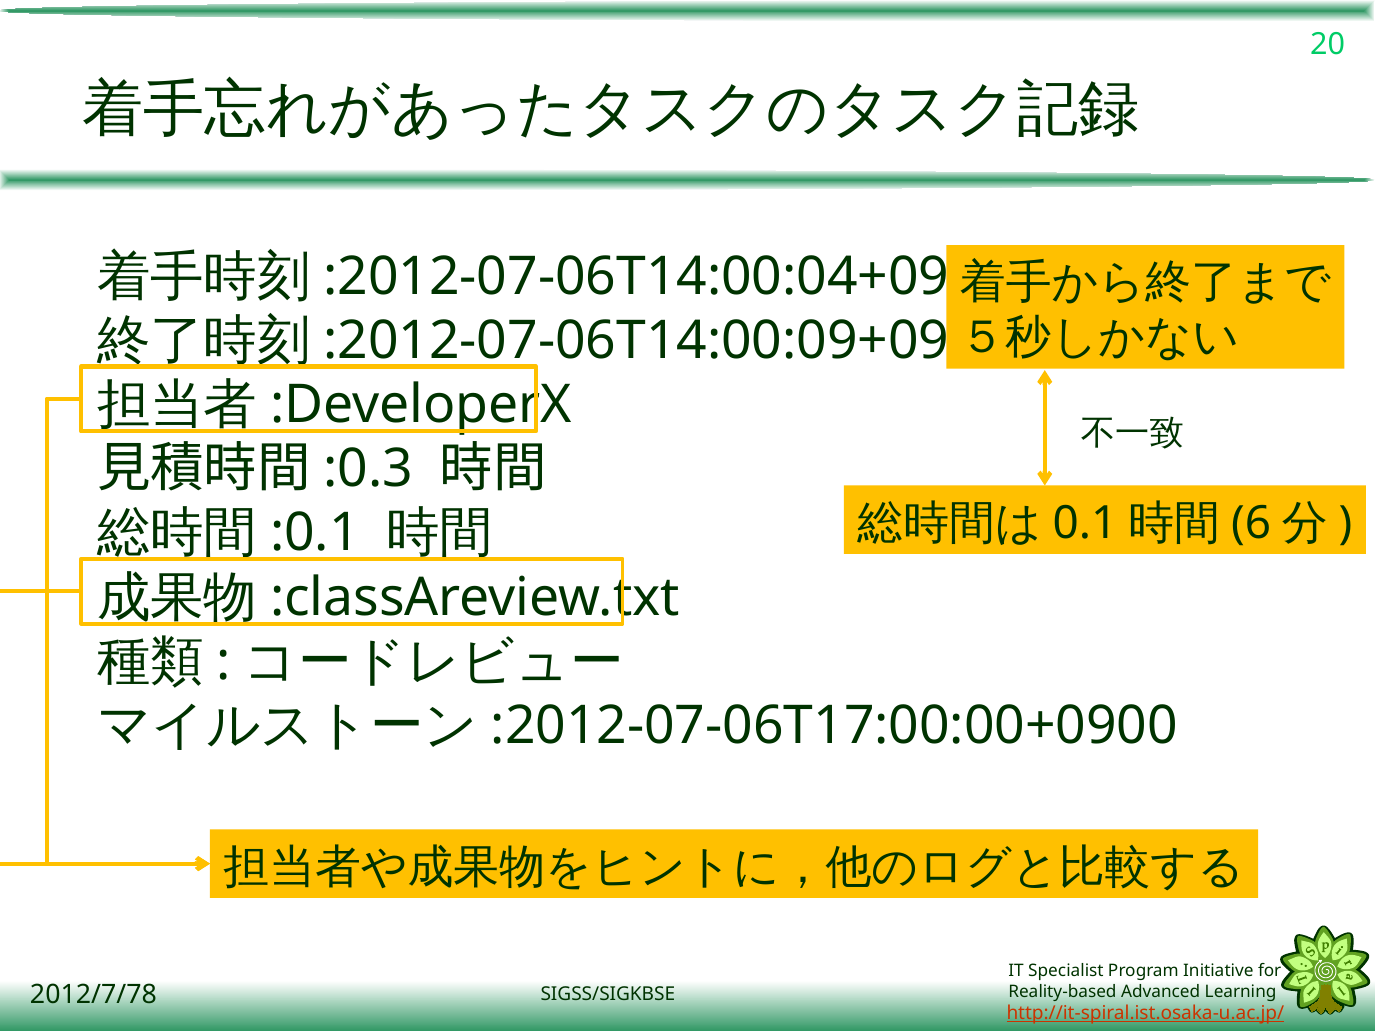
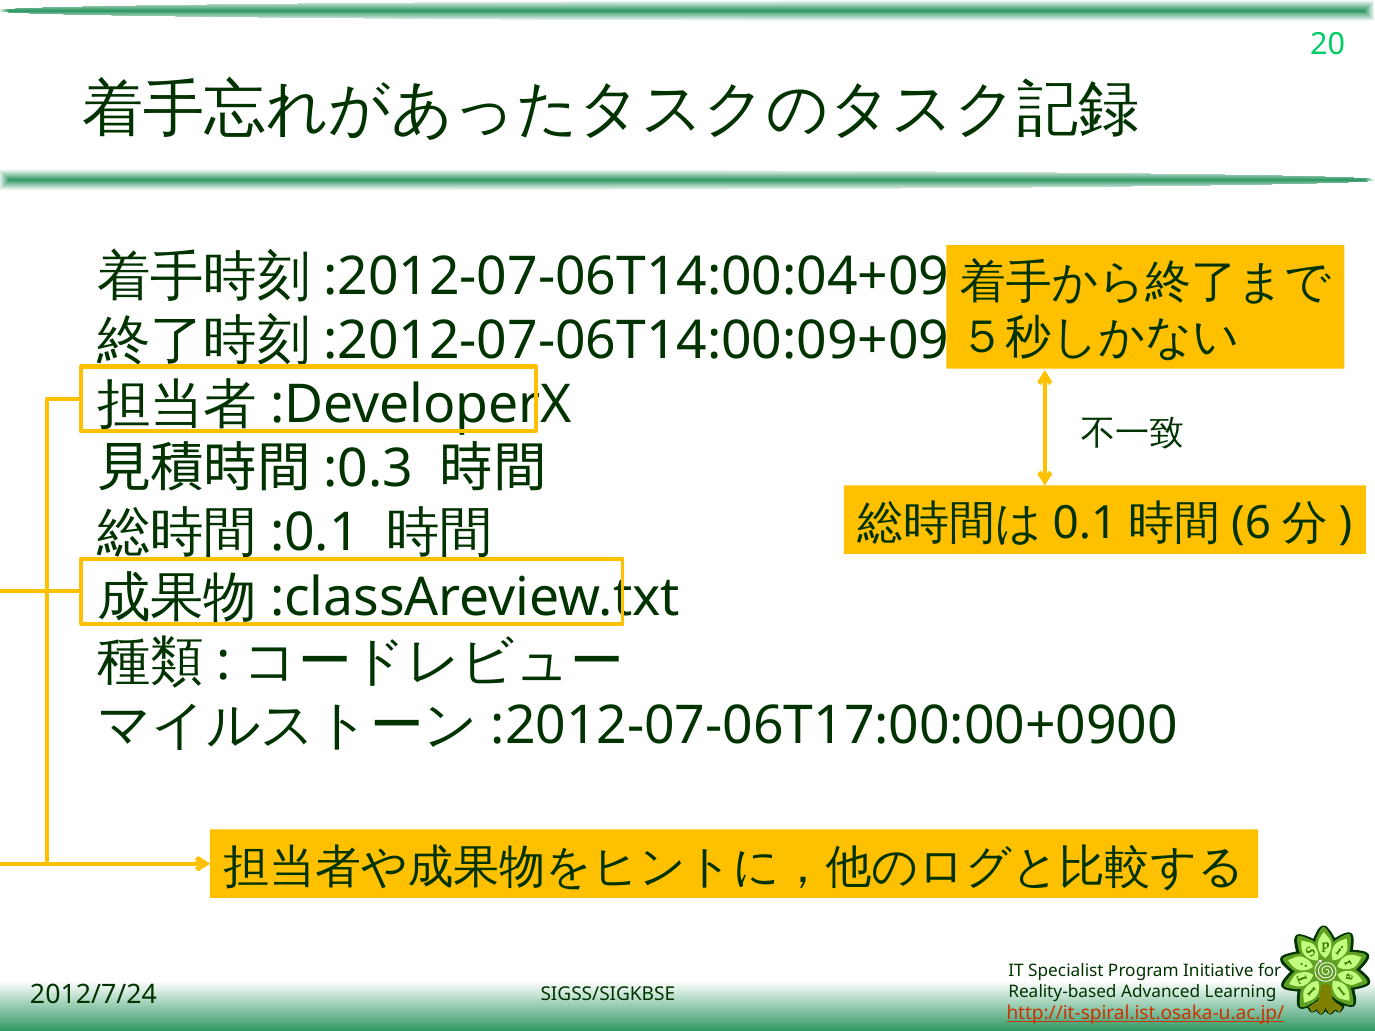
2012/7/78: 2012/7/78 -> 2012/7/24
